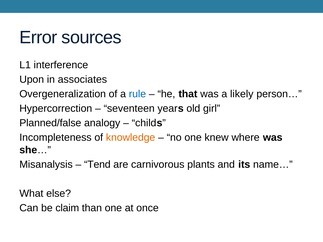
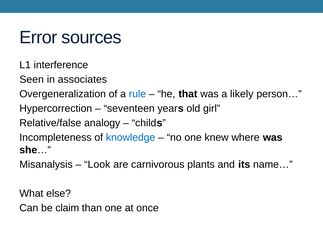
Upon: Upon -> Seen
Planned/false: Planned/false -> Relative/false
knowledge colour: orange -> blue
Tend: Tend -> Look
